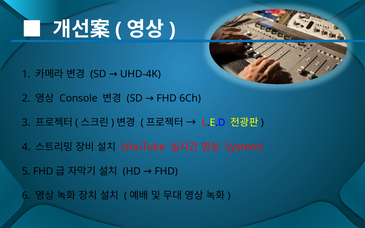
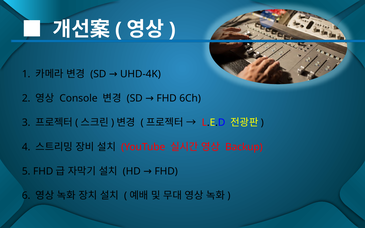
System: System -> Backup
